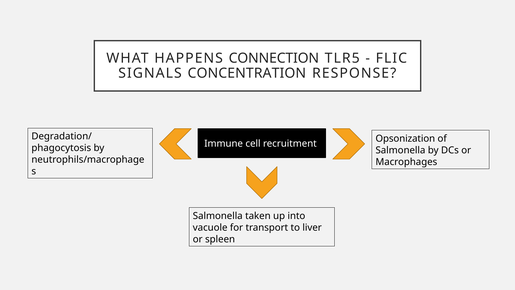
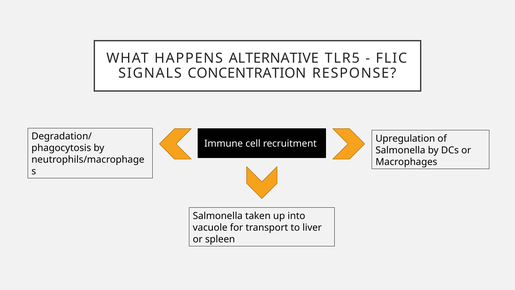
CONNECTION: CONNECTION -> ALTERNATIVE
Opsonization: Opsonization -> Upregulation
